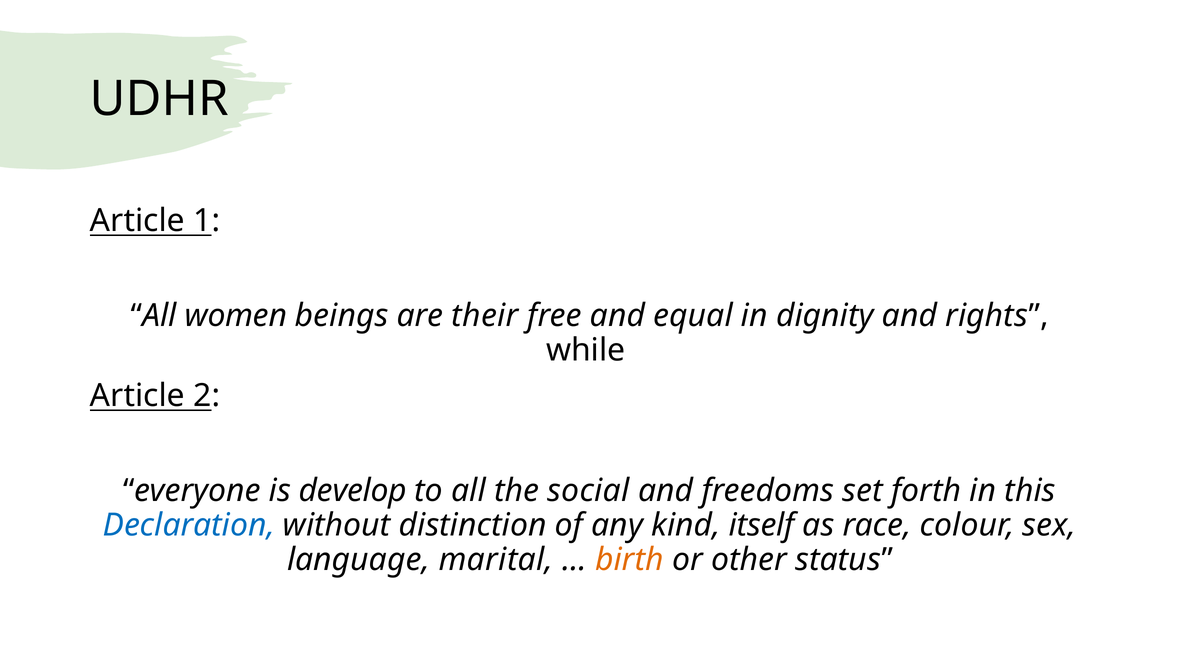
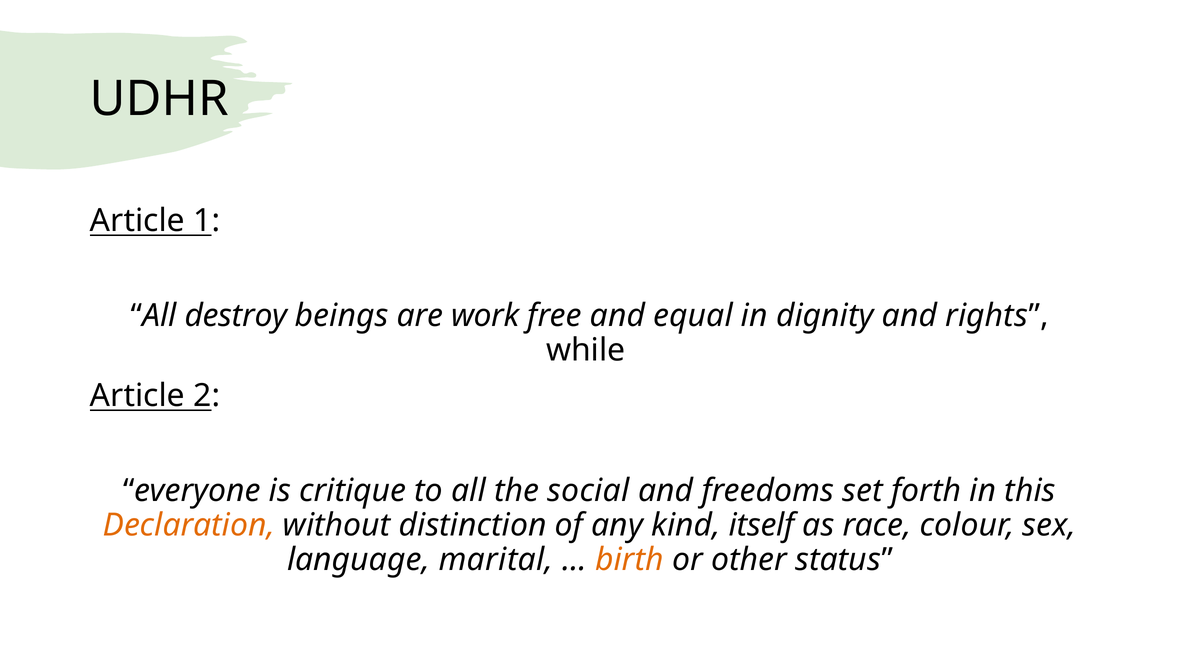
women: women -> destroy
their: their -> work
develop: develop -> critique
Declaration colour: blue -> orange
